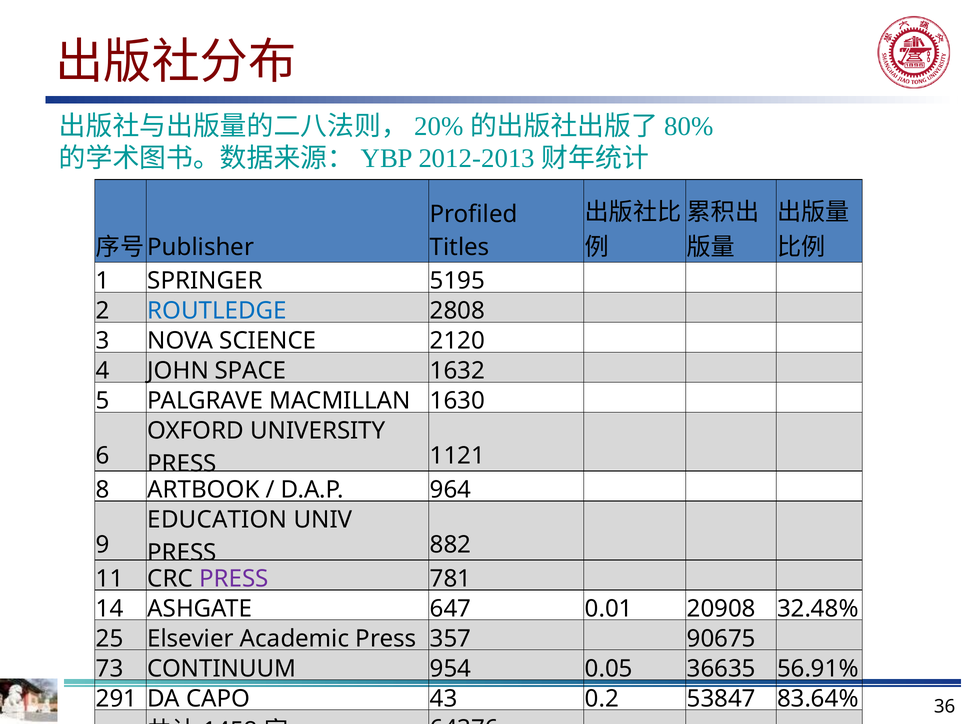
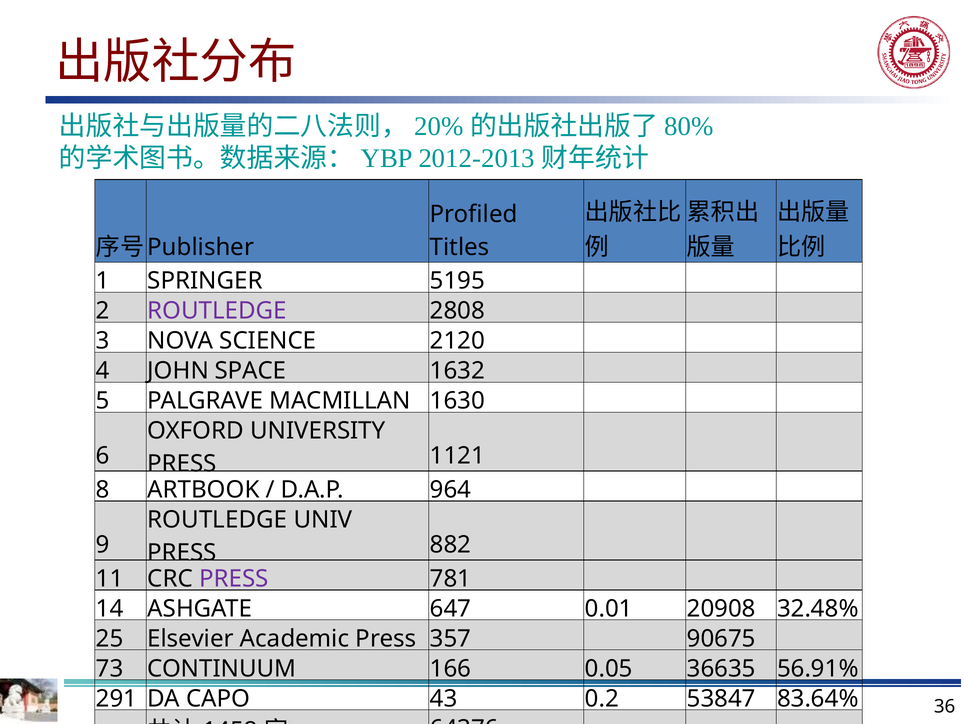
ROUTLEDGE at (217, 311) colour: blue -> purple
EDUCATION at (217, 520): EDUCATION -> ROUTLEDGE
954: 954 -> 166
